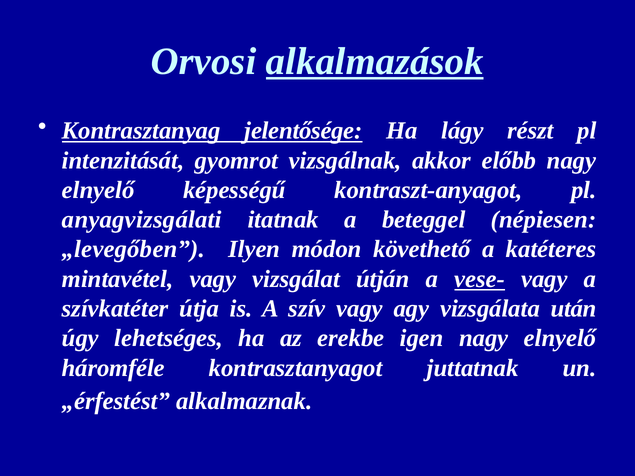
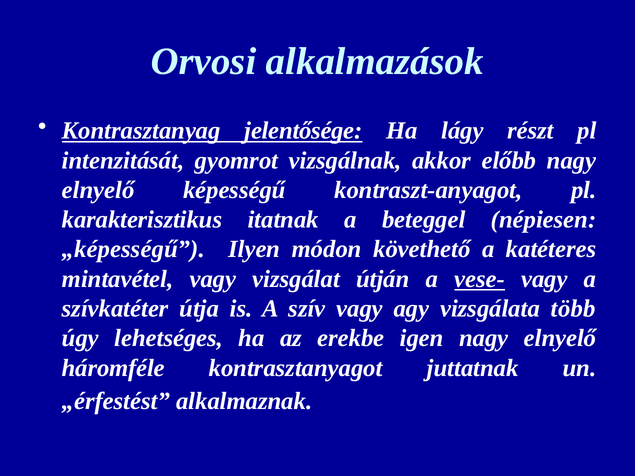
alkalmazások underline: present -> none
anyagvizsgálati: anyagvizsgálati -> karakterisztikus
„levegőben: „levegőben -> „képességű
után: után -> több
